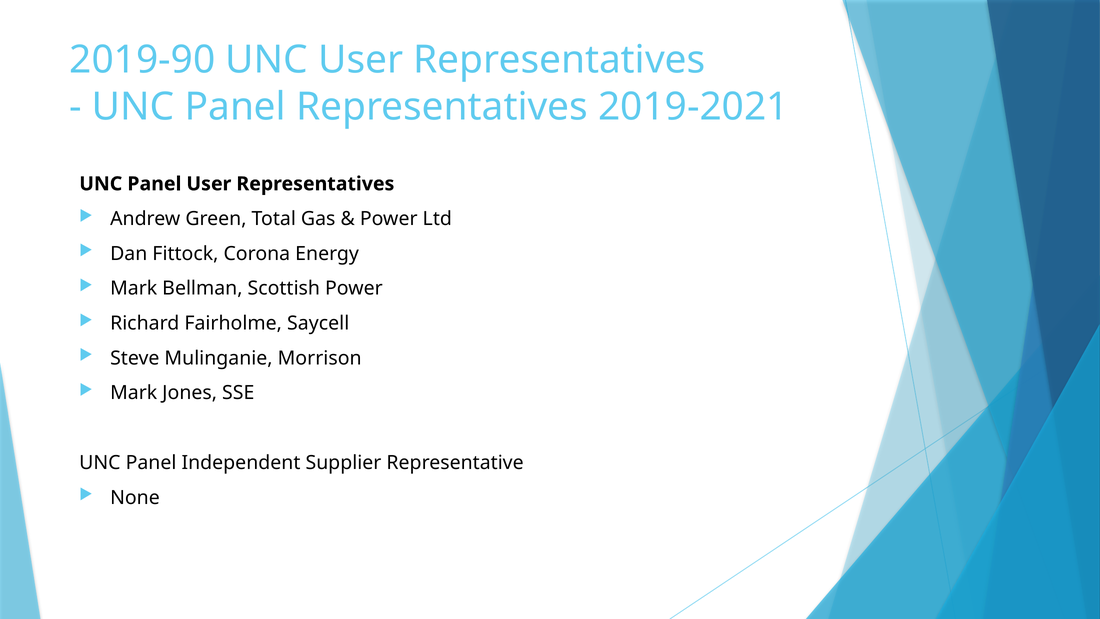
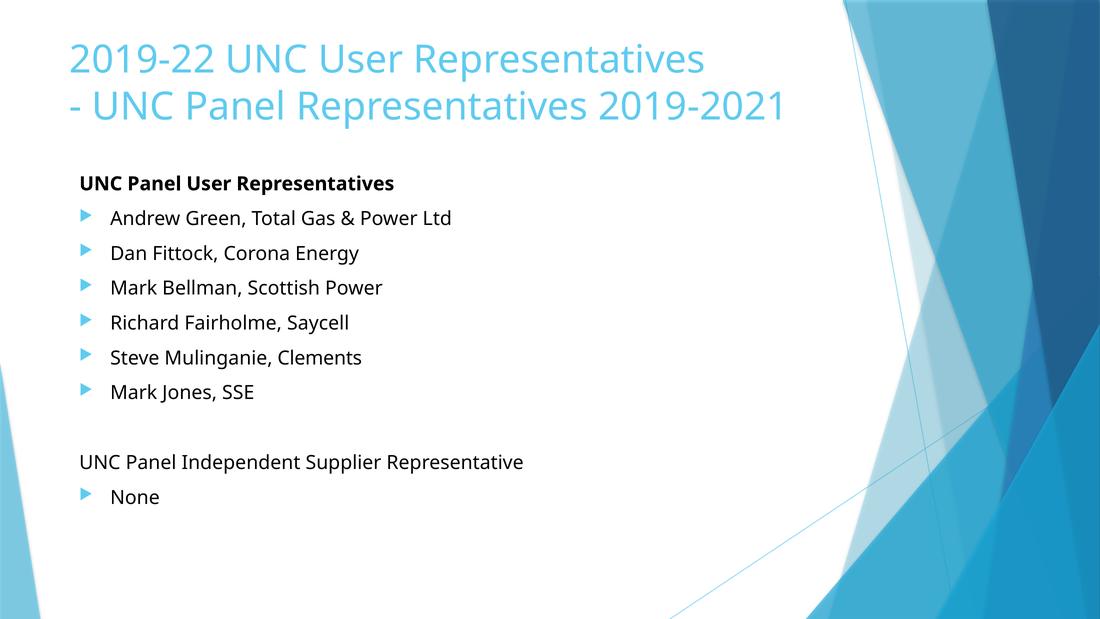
2019-90: 2019-90 -> 2019-22
Morrison: Morrison -> Clements
